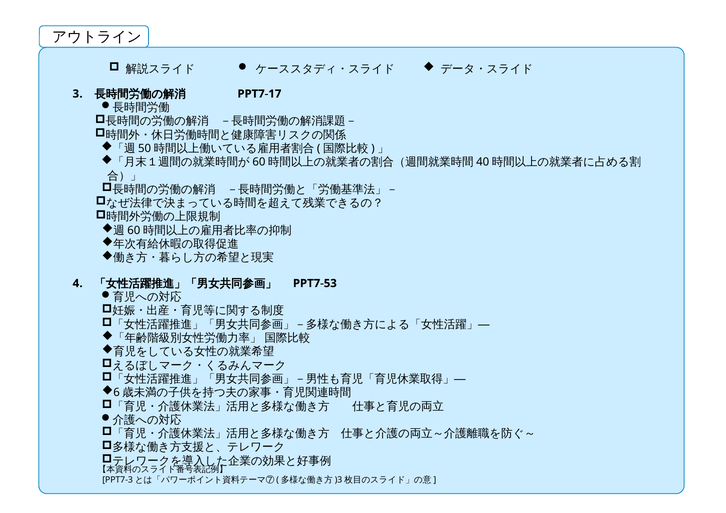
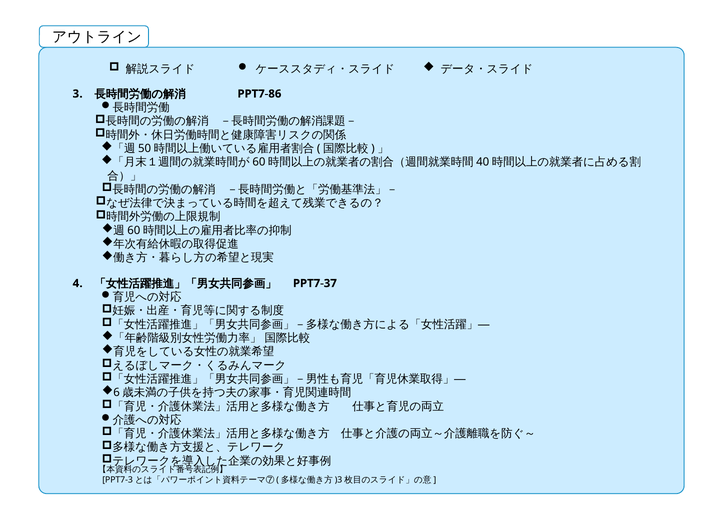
PPT7-17: PPT7-17 -> PPT7-86
PPT7-53: PPT7-53 -> PPT7-37
